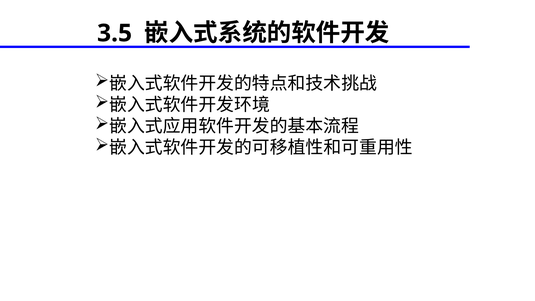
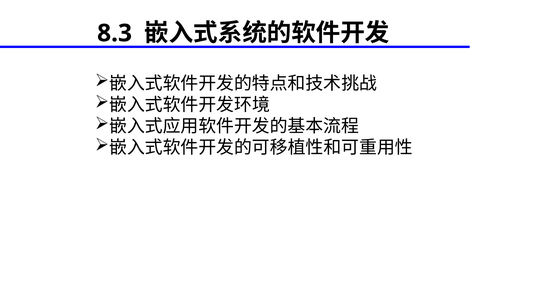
3.5: 3.5 -> 8.3
